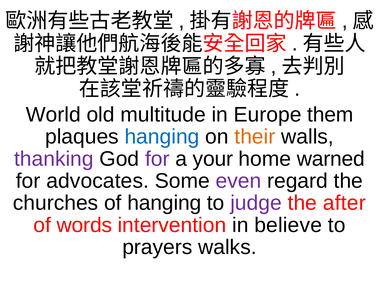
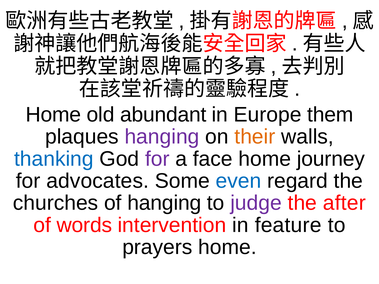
World at (53, 115): World -> Home
multitude: multitude -> abundant
hanging at (162, 137) colour: blue -> purple
thanking colour: purple -> blue
your: your -> face
warned: warned -> journey
even colour: purple -> blue
believe: believe -> feature
prayers walks: walks -> home
